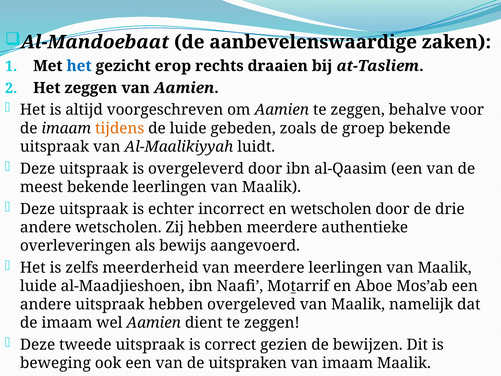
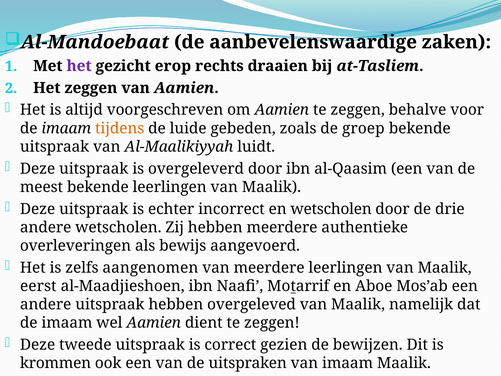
het at (79, 66) colour: blue -> purple
meerderheid: meerderheid -> aangenomen
luide at (38, 286): luide -> eerst
beweging: beweging -> krommen
